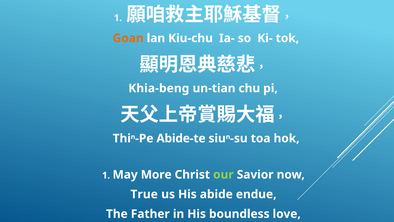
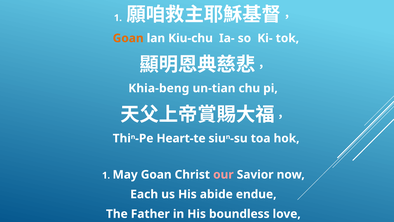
Abide-te: Abide-te -> Heart-te
May More: More -> Goan
our colour: light green -> pink
True: True -> Each
